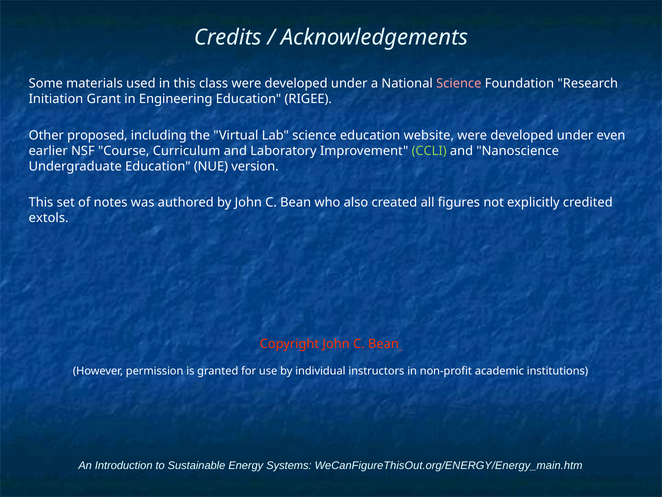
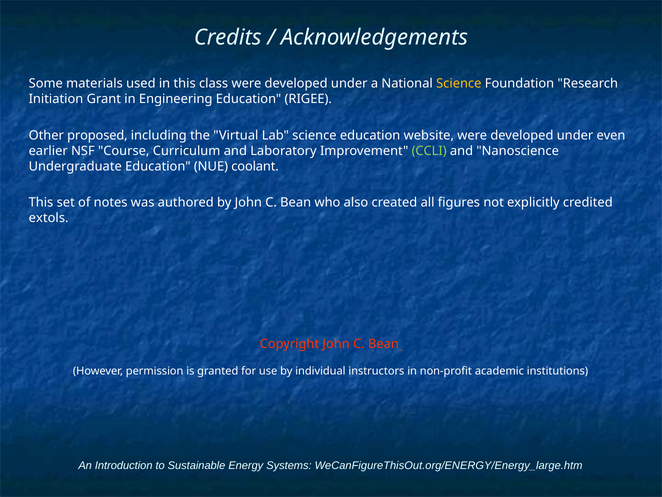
Science at (459, 84) colour: pink -> yellow
version: version -> coolant
WeCanFigureThisOut.org/ENERGY/Energy_main.htm: WeCanFigureThisOut.org/ENERGY/Energy_main.htm -> WeCanFigureThisOut.org/ENERGY/Energy_large.htm
